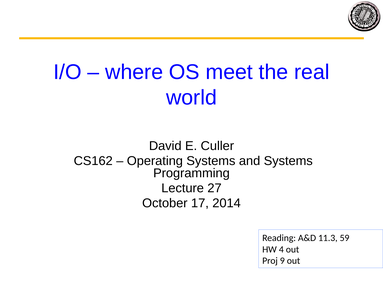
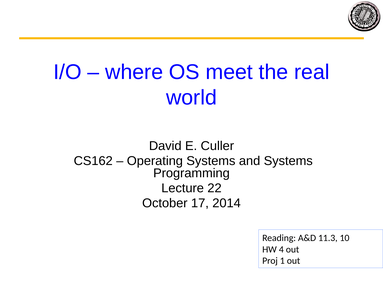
27: 27 -> 22
59: 59 -> 10
9: 9 -> 1
